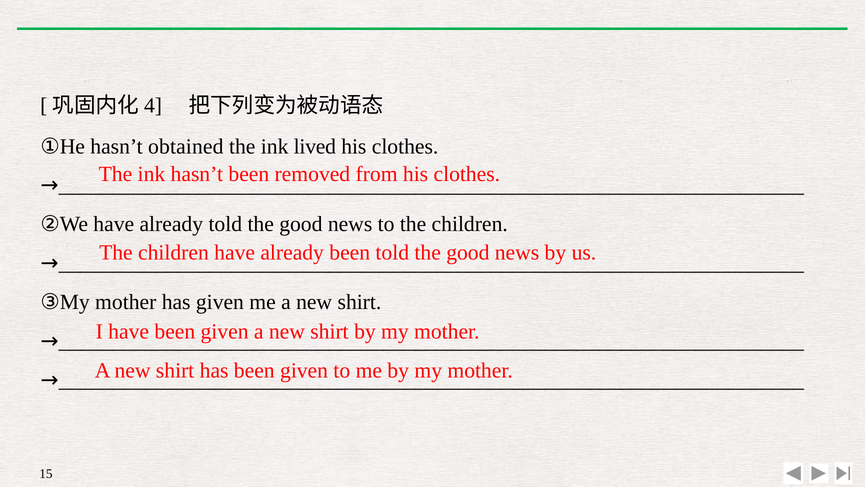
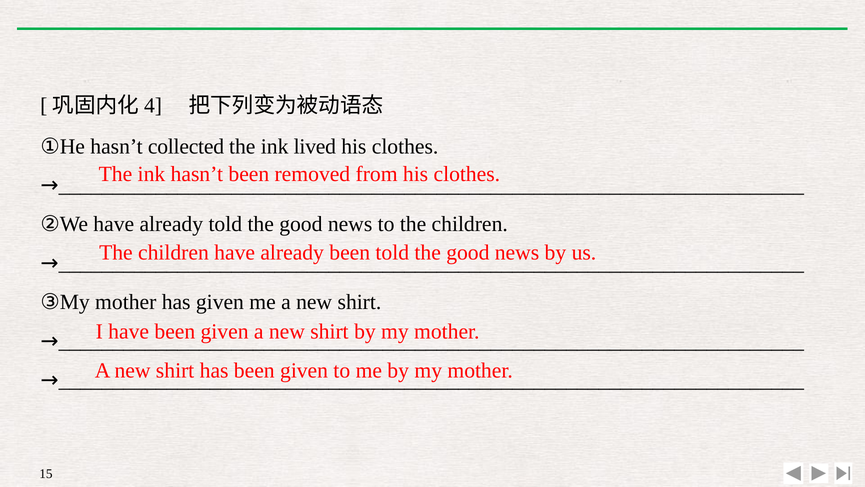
obtained: obtained -> collected
